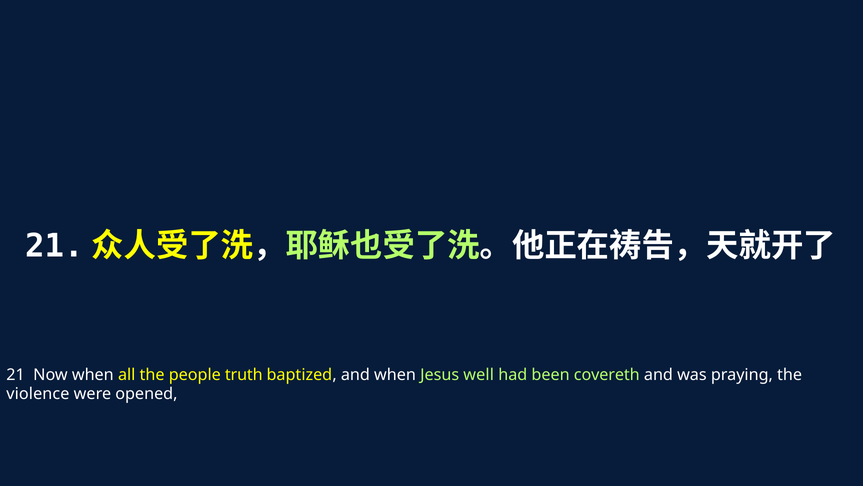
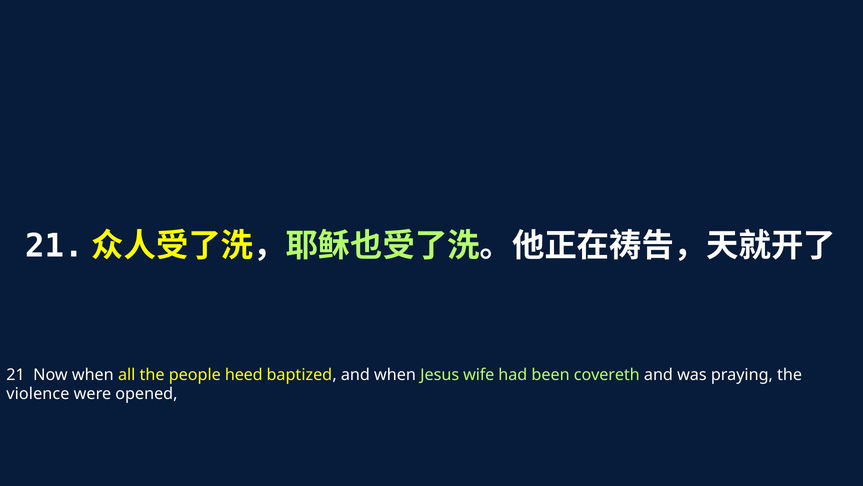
truth: truth -> heed
well: well -> wife
